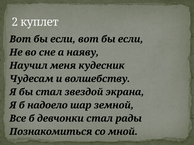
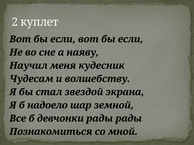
девчонки стал: стал -> рады
